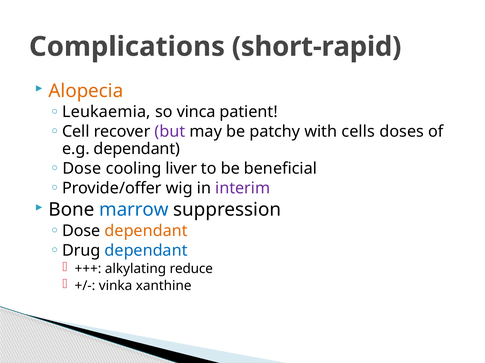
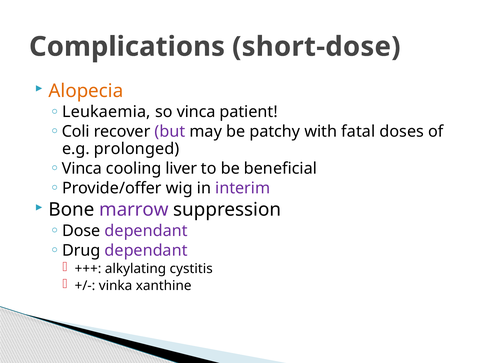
short-rapid: short-rapid -> short-dose
Cell: Cell -> Coli
cells: cells -> fatal
e.g dependant: dependant -> prolonged
Dose at (82, 169): Dose -> Vinca
marrow colour: blue -> purple
dependant at (146, 231) colour: orange -> purple
dependant at (146, 251) colour: blue -> purple
reduce: reduce -> cystitis
